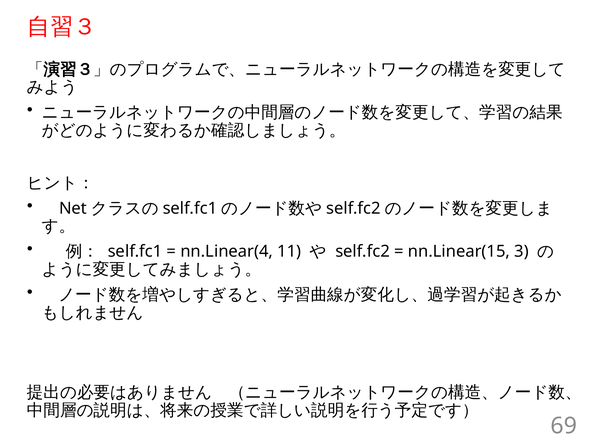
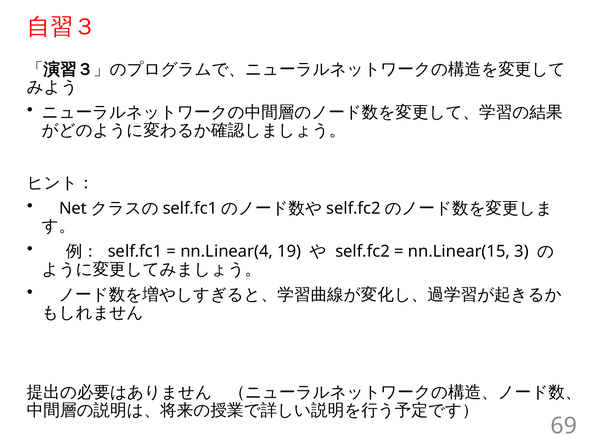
11: 11 -> 19
